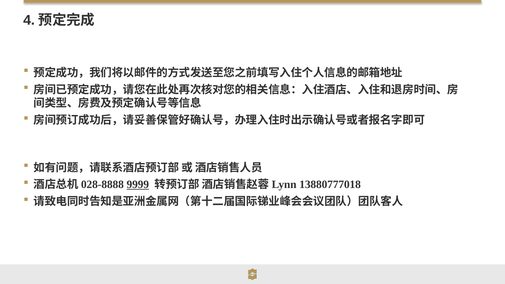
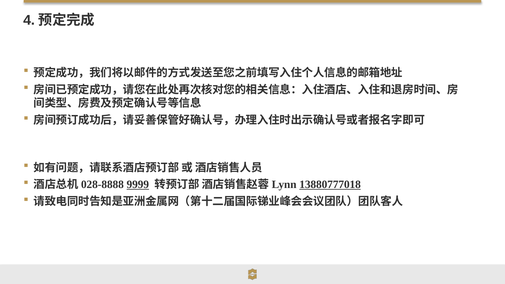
13880777018 underline: none -> present
